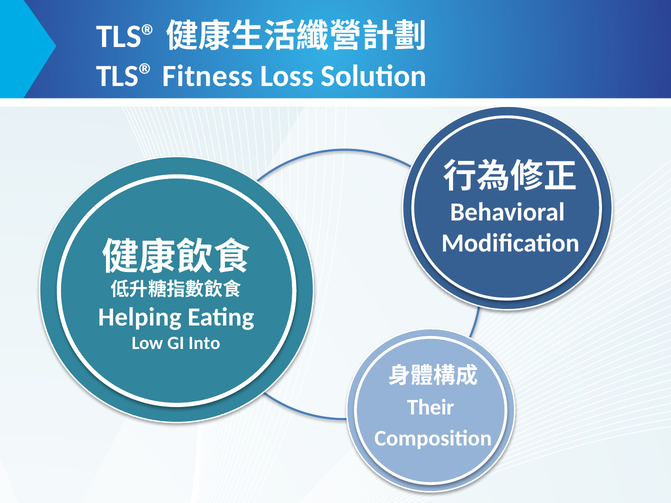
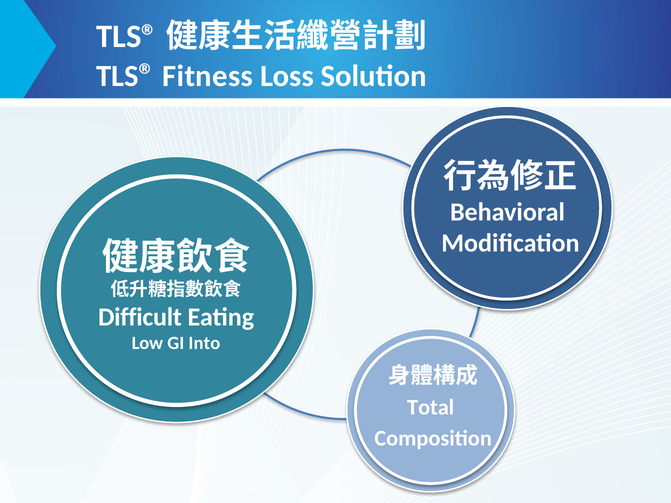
Helping: Helping -> Difficult
Their: Their -> Total
